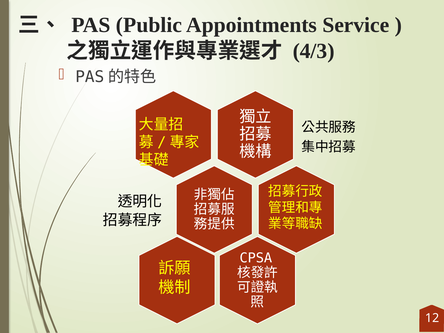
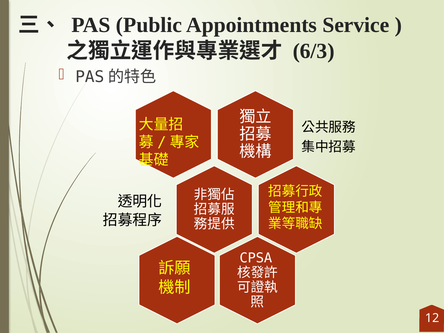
4/3: 4/3 -> 6/3
